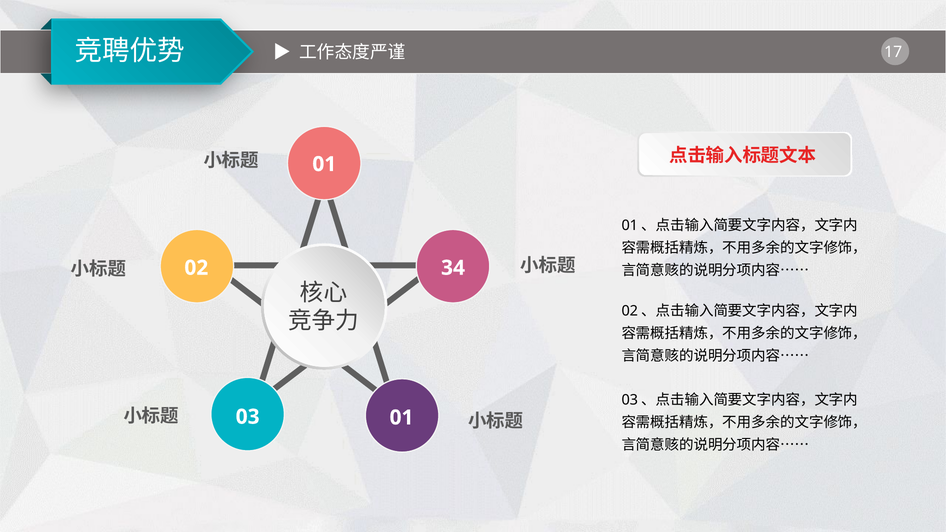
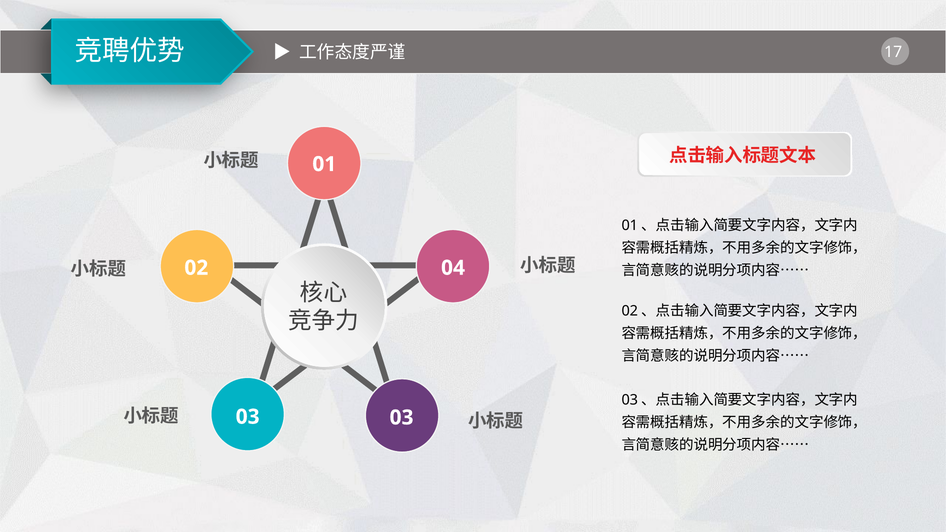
34: 34 -> 04
03 01: 01 -> 03
